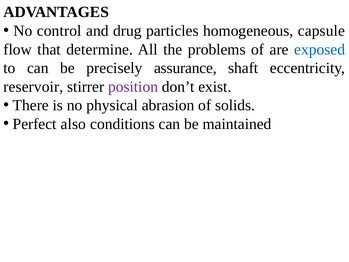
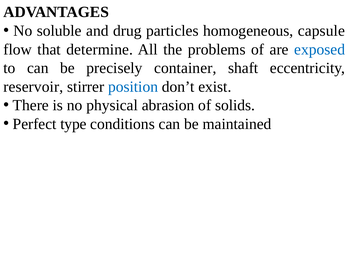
control: control -> soluble
assurance: assurance -> container
position colour: purple -> blue
also: also -> type
